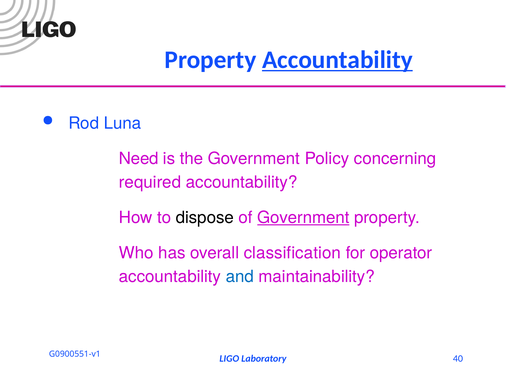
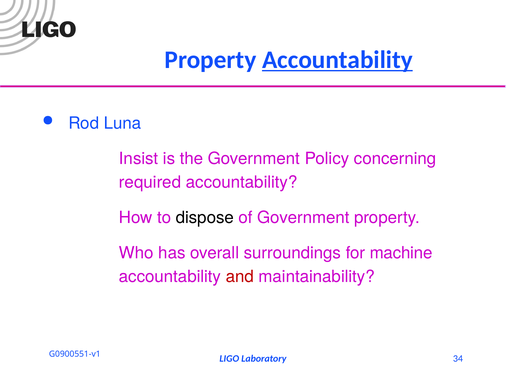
Need: Need -> Insist
Government at (303, 218) underline: present -> none
classification: classification -> surroundings
operator: operator -> machine
and colour: blue -> red
40: 40 -> 34
